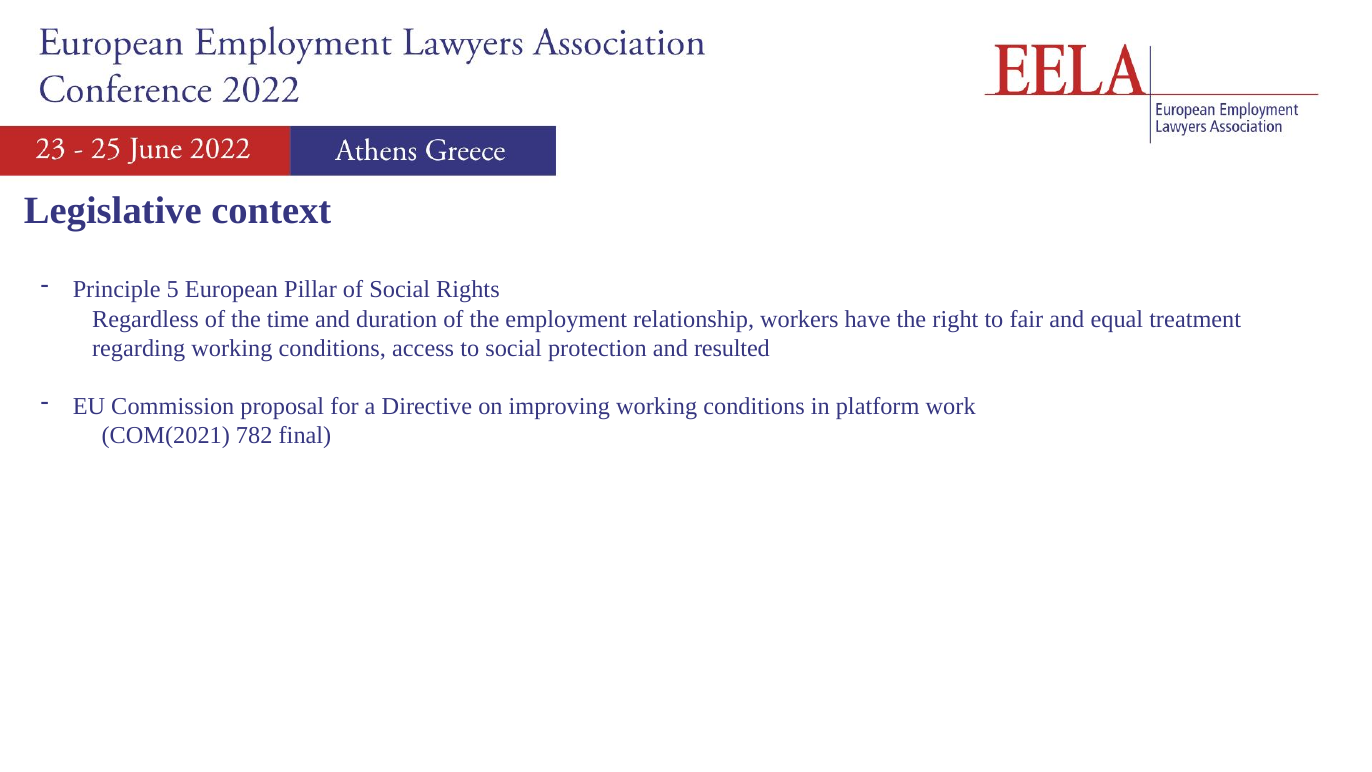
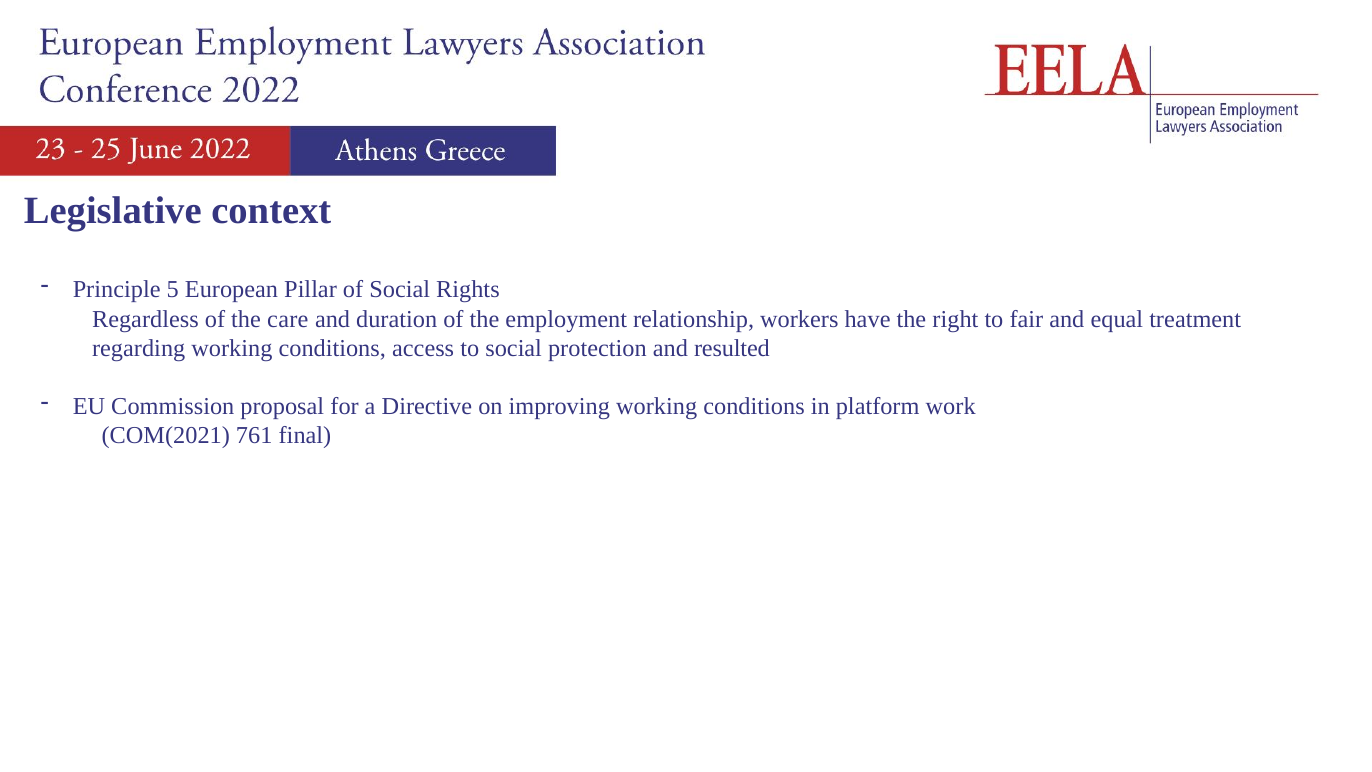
time: time -> care
782: 782 -> 761
